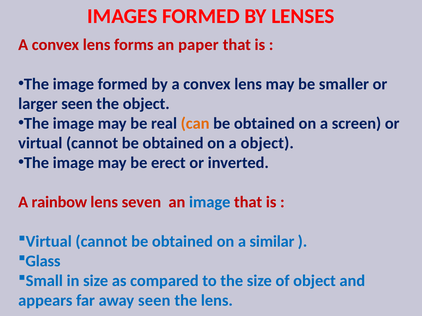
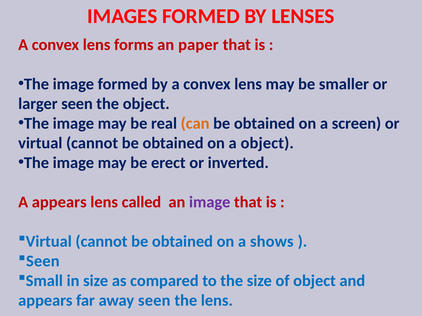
A rainbow: rainbow -> appears
seven: seven -> called
image at (210, 202) colour: blue -> purple
similar: similar -> shows
Glass at (43, 261): Glass -> Seen
